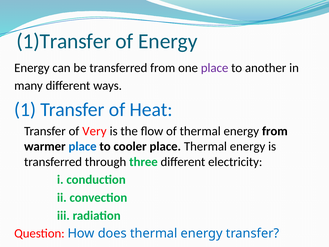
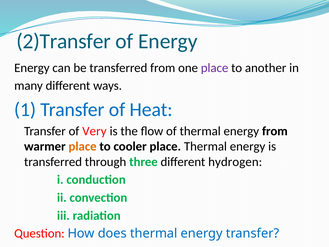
1)Transfer: 1)Transfer -> 2)Transfer
place at (83, 146) colour: blue -> orange
electricity: electricity -> hydrogen
